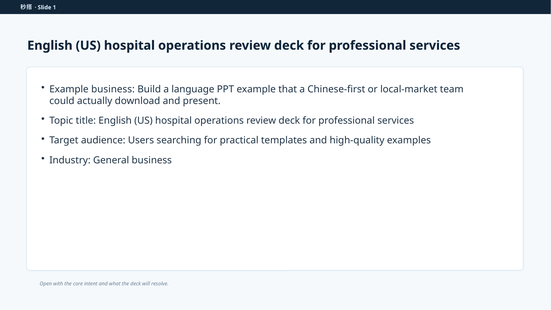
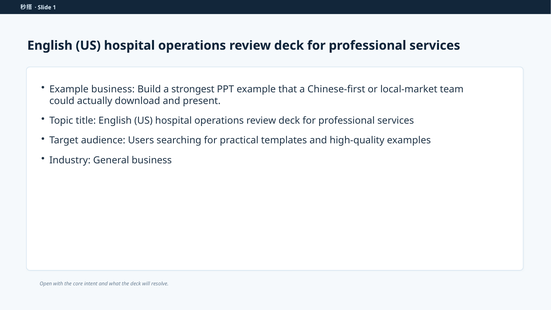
language: language -> strongest
